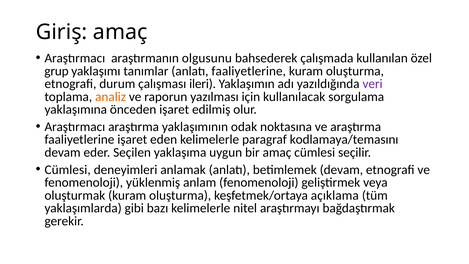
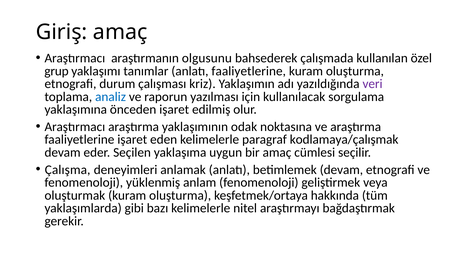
ileri: ileri -> kriz
analiz colour: orange -> blue
kodlamaya/temasını: kodlamaya/temasını -> kodlamaya/çalışmak
Cümlesi at (68, 170): Cümlesi -> Çalışma
açıklama: açıklama -> hakkında
